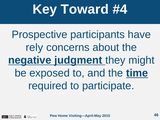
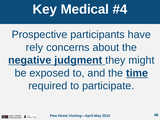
Toward: Toward -> Medical
